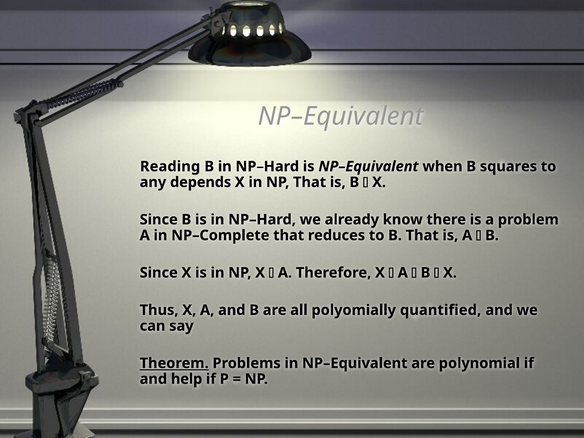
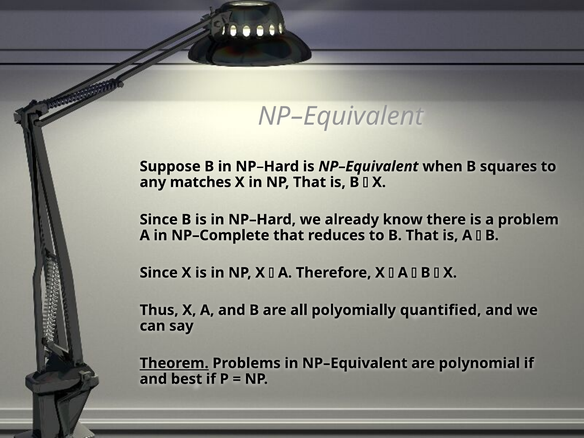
Reading: Reading -> Suppose
depends: depends -> matches
help: help -> best
